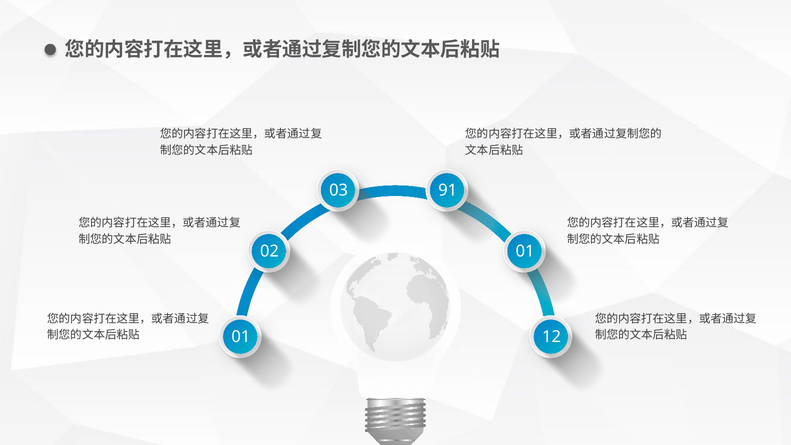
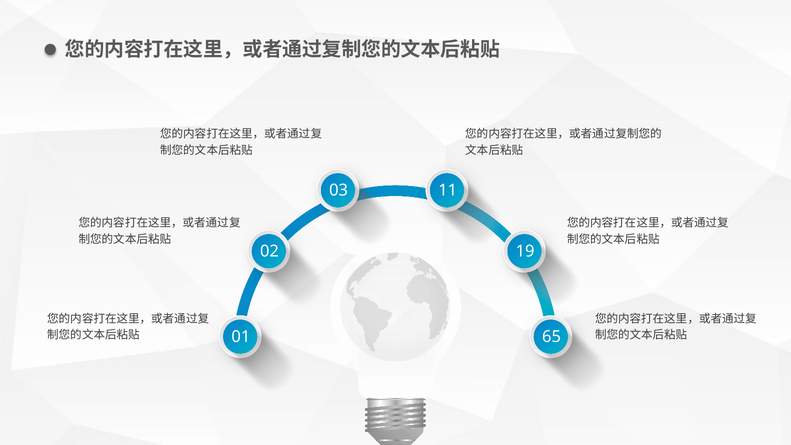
91: 91 -> 11
02 01: 01 -> 19
12: 12 -> 65
